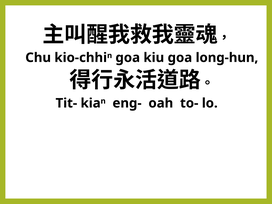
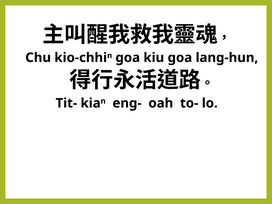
long-hun: long-hun -> lang-hun
